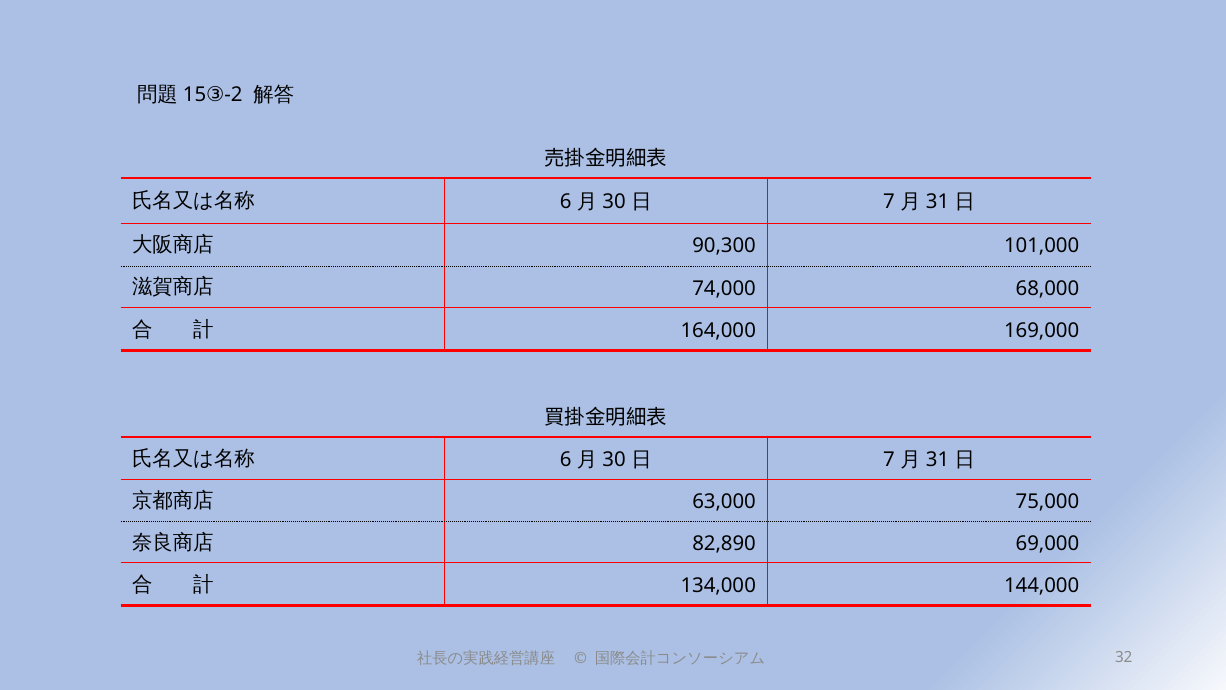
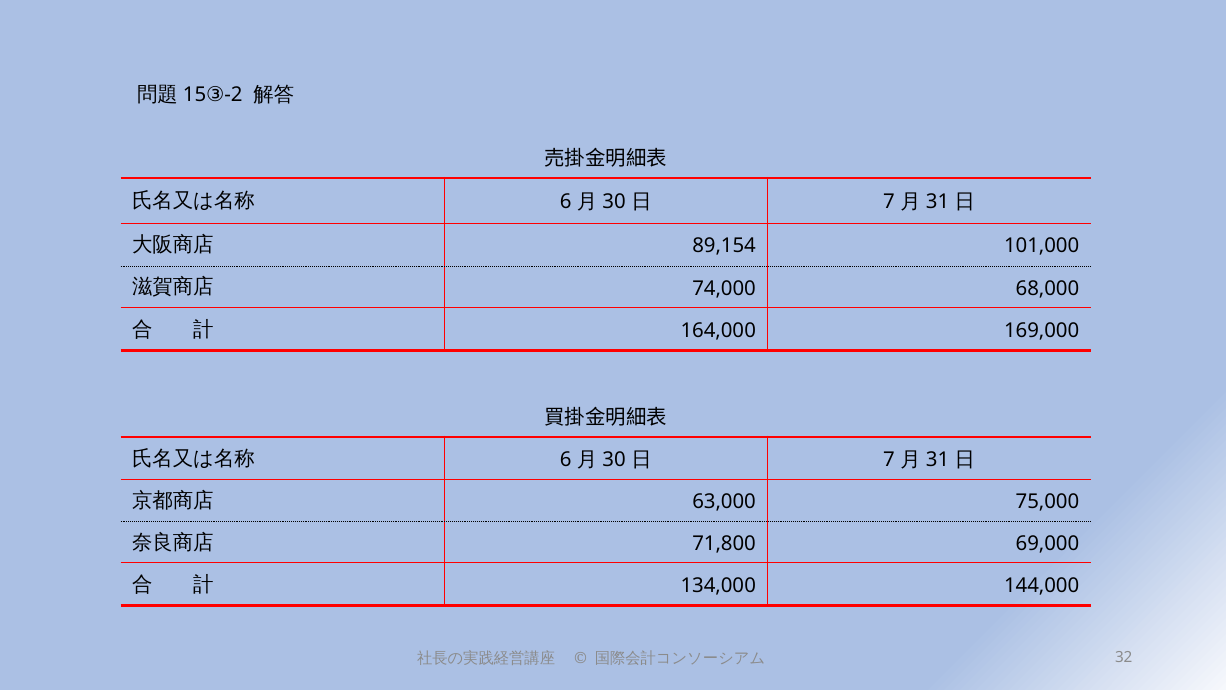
90,300: 90,300 -> 89,154
82,890: 82,890 -> 71,800
